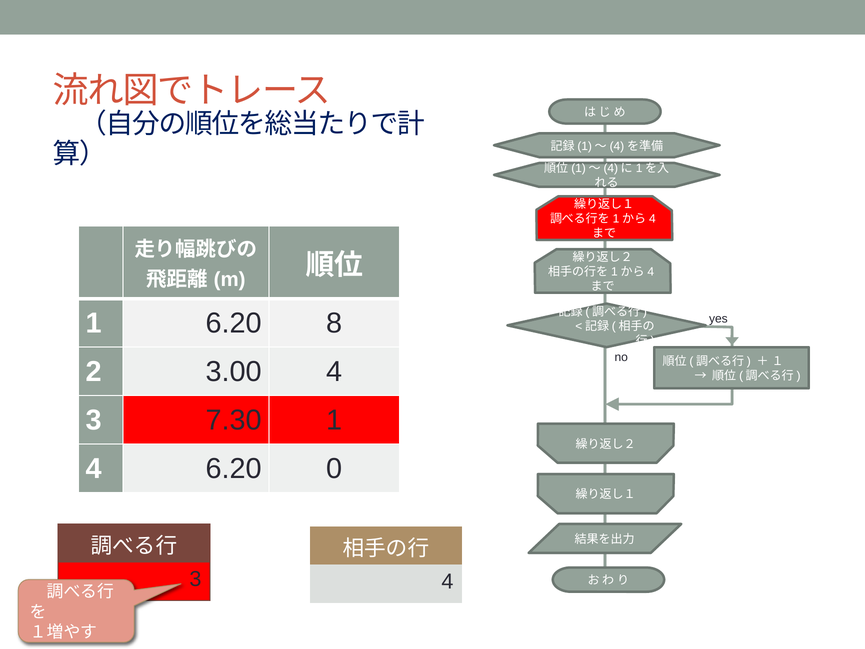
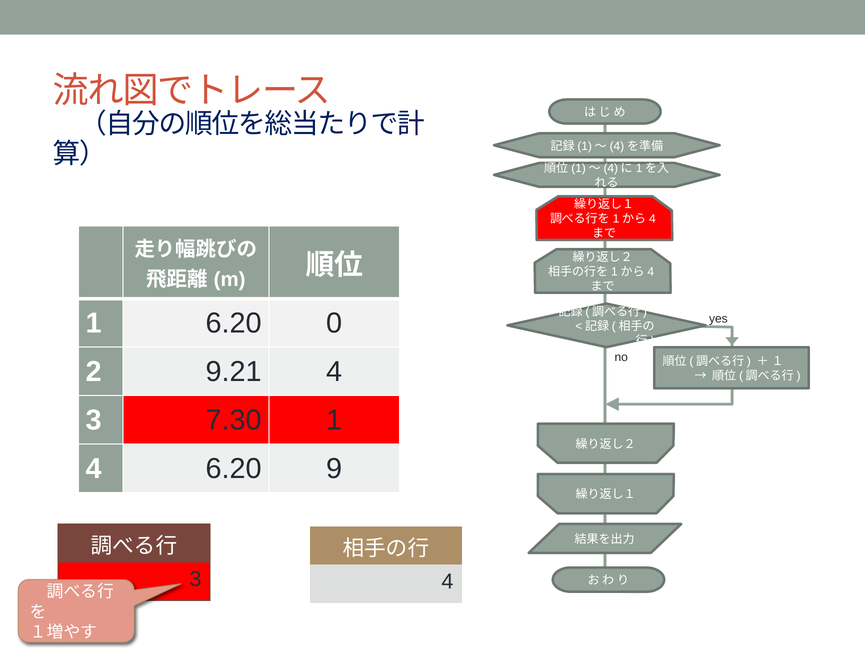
8: 8 -> 0
3.00: 3.00 -> 9.21
0: 0 -> 9
